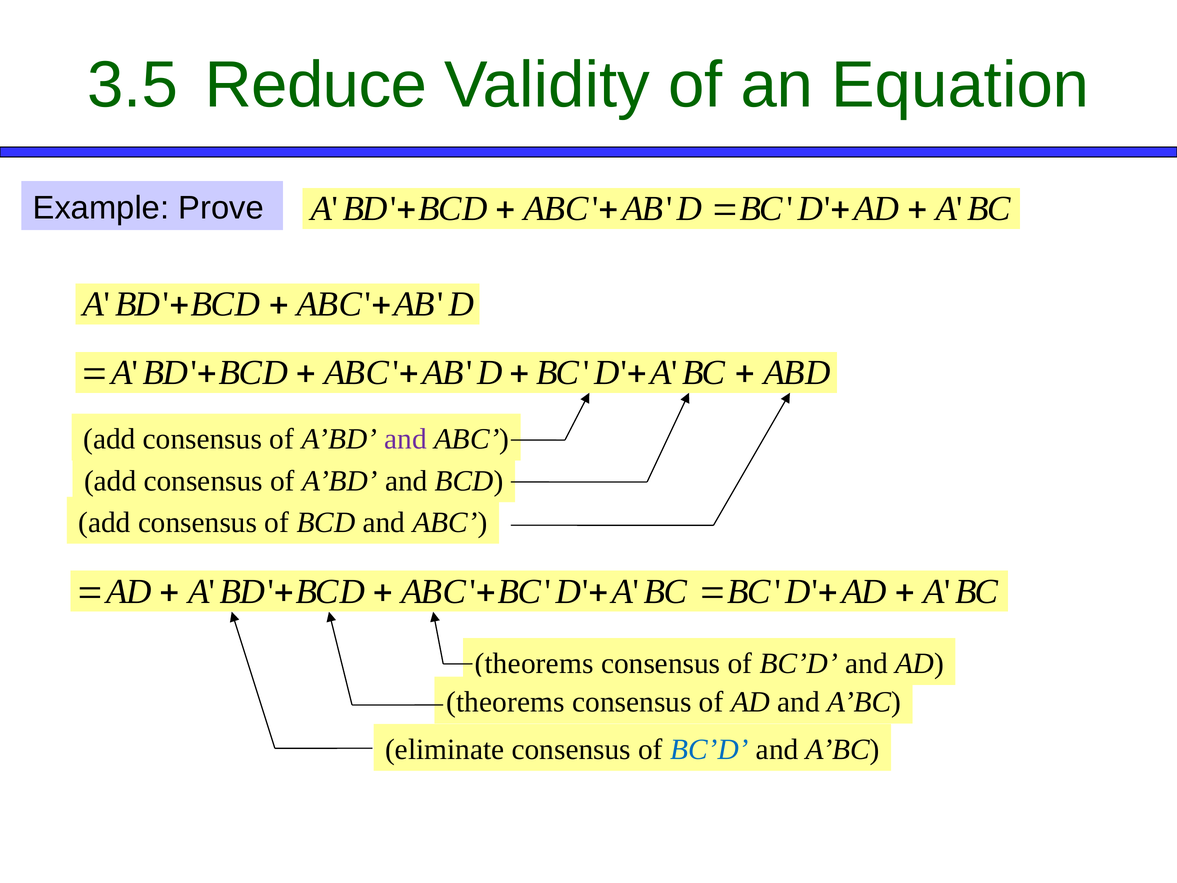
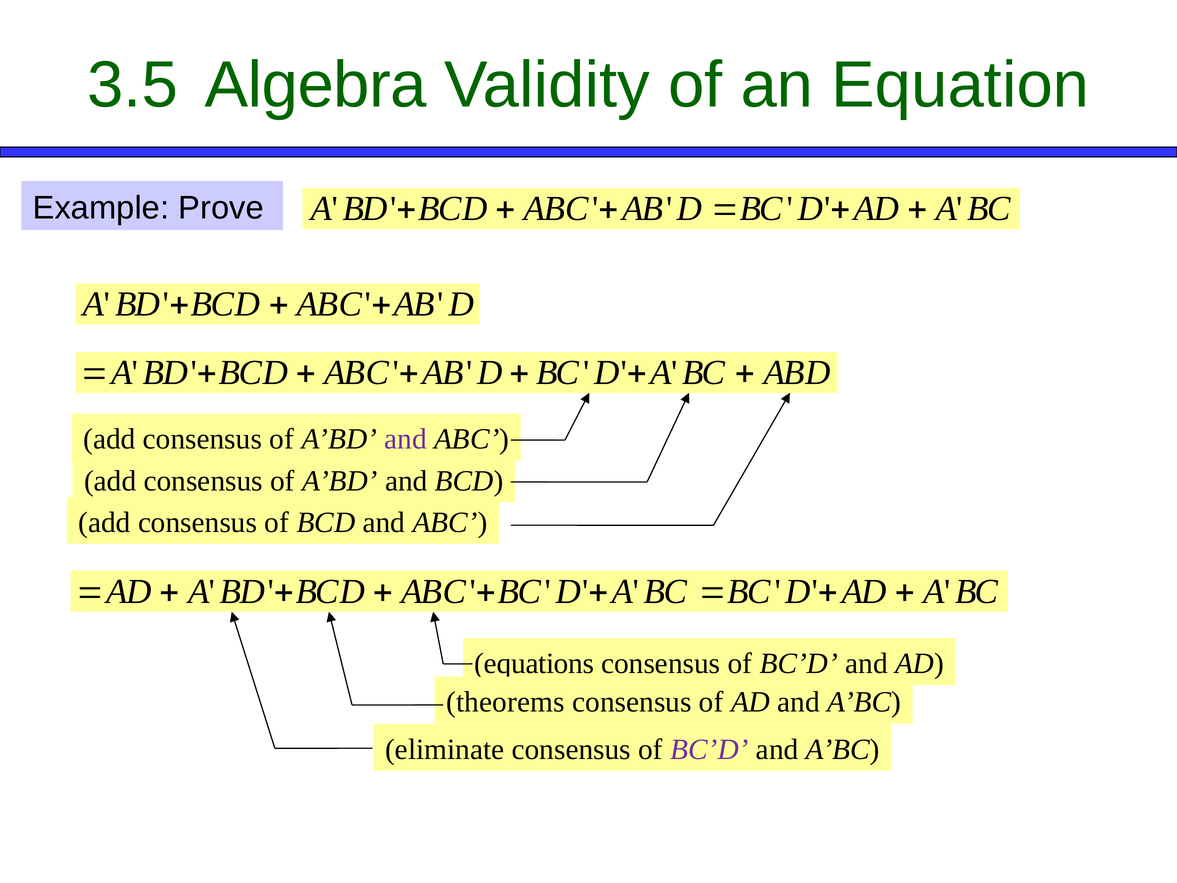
Reduce: Reduce -> Algebra
theorems at (534, 663): theorems -> equations
BC’D at (710, 749) colour: blue -> purple
